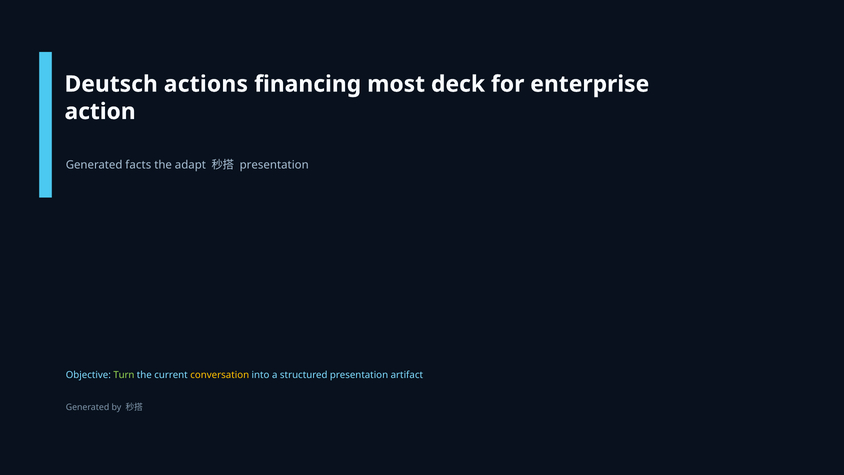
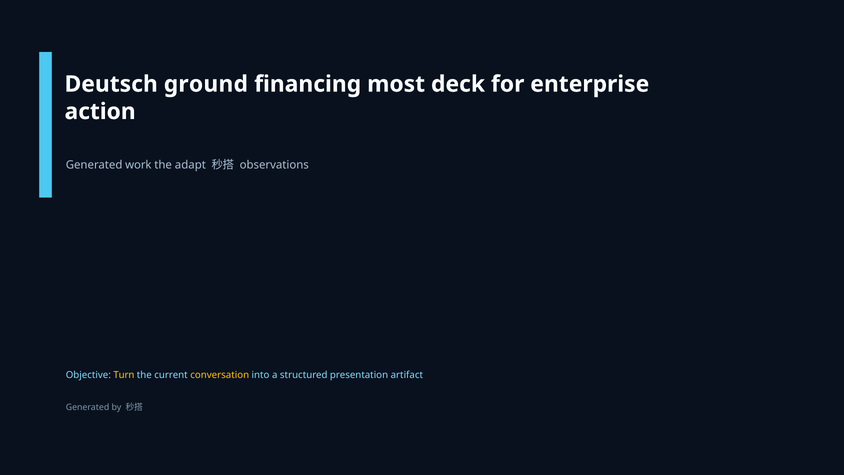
actions: actions -> ground
facts: facts -> work
presentation at (274, 165): presentation -> observations
Turn colour: light green -> yellow
